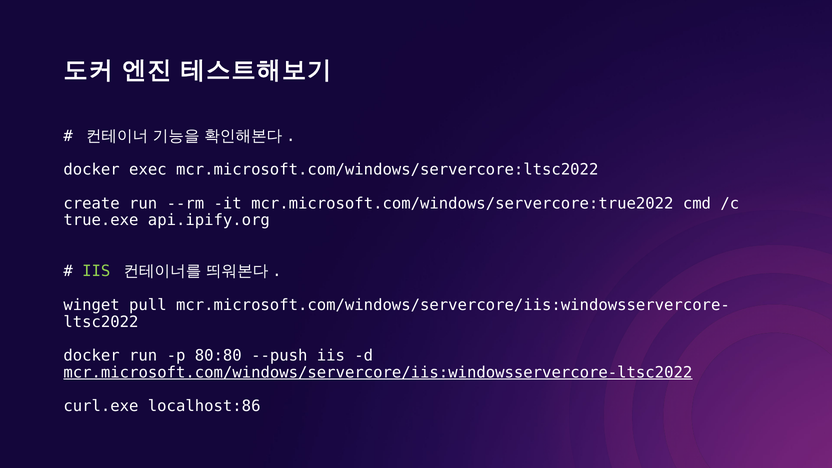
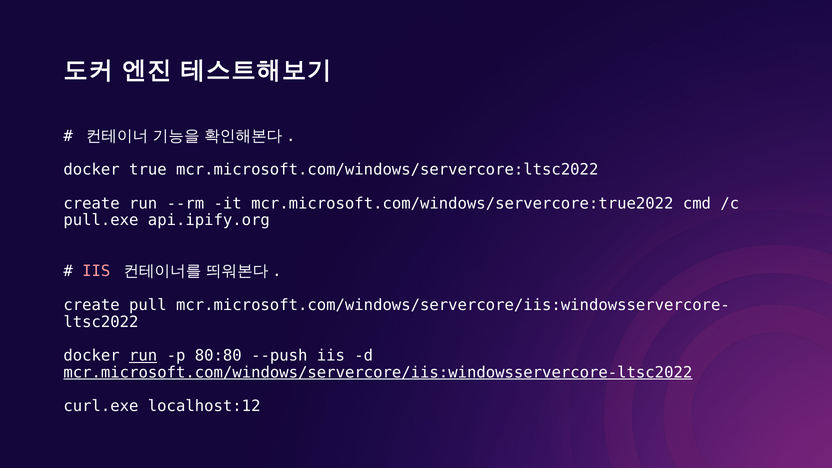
exec: exec -> true
true.exe: true.exe -> pull.exe
IIS at (96, 271) colour: light green -> pink
winget at (92, 305): winget -> create
run at (143, 356) underline: none -> present
localhost:86: localhost:86 -> localhost:12
